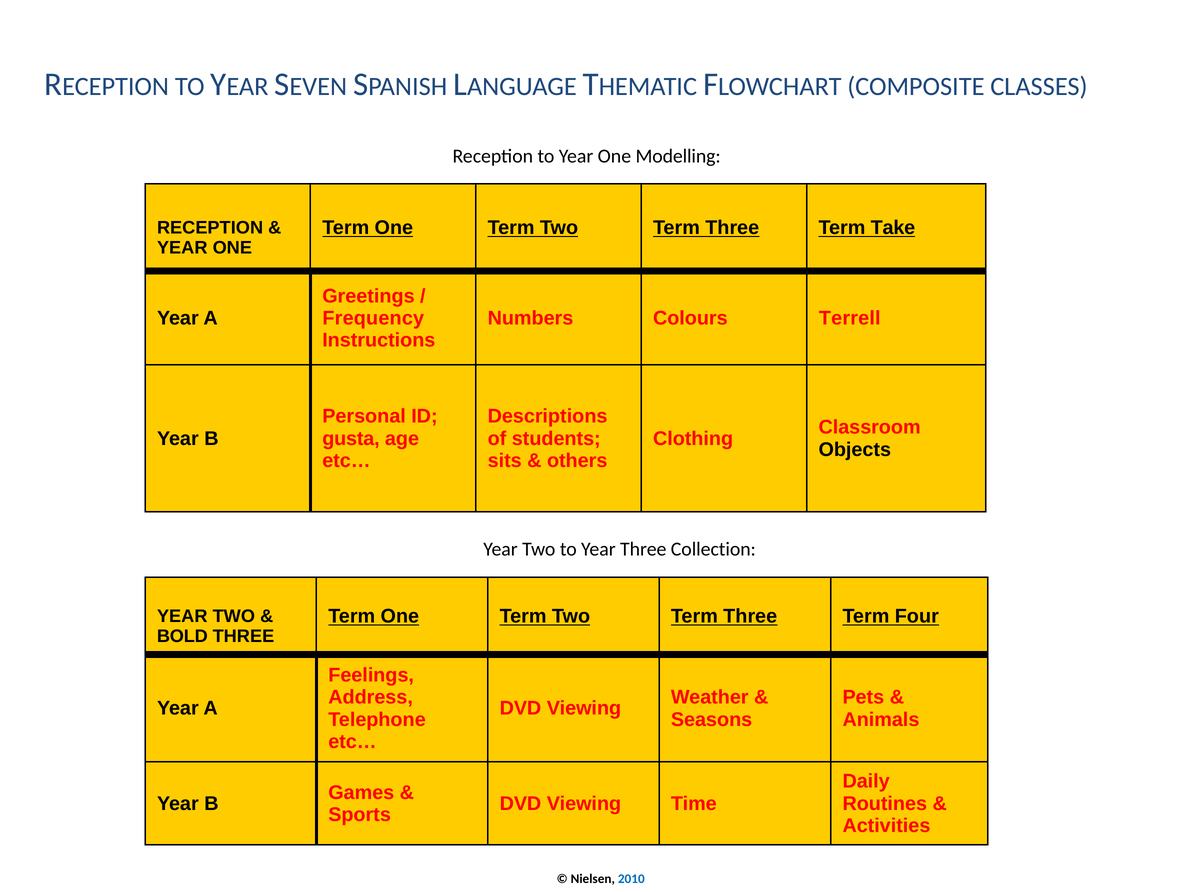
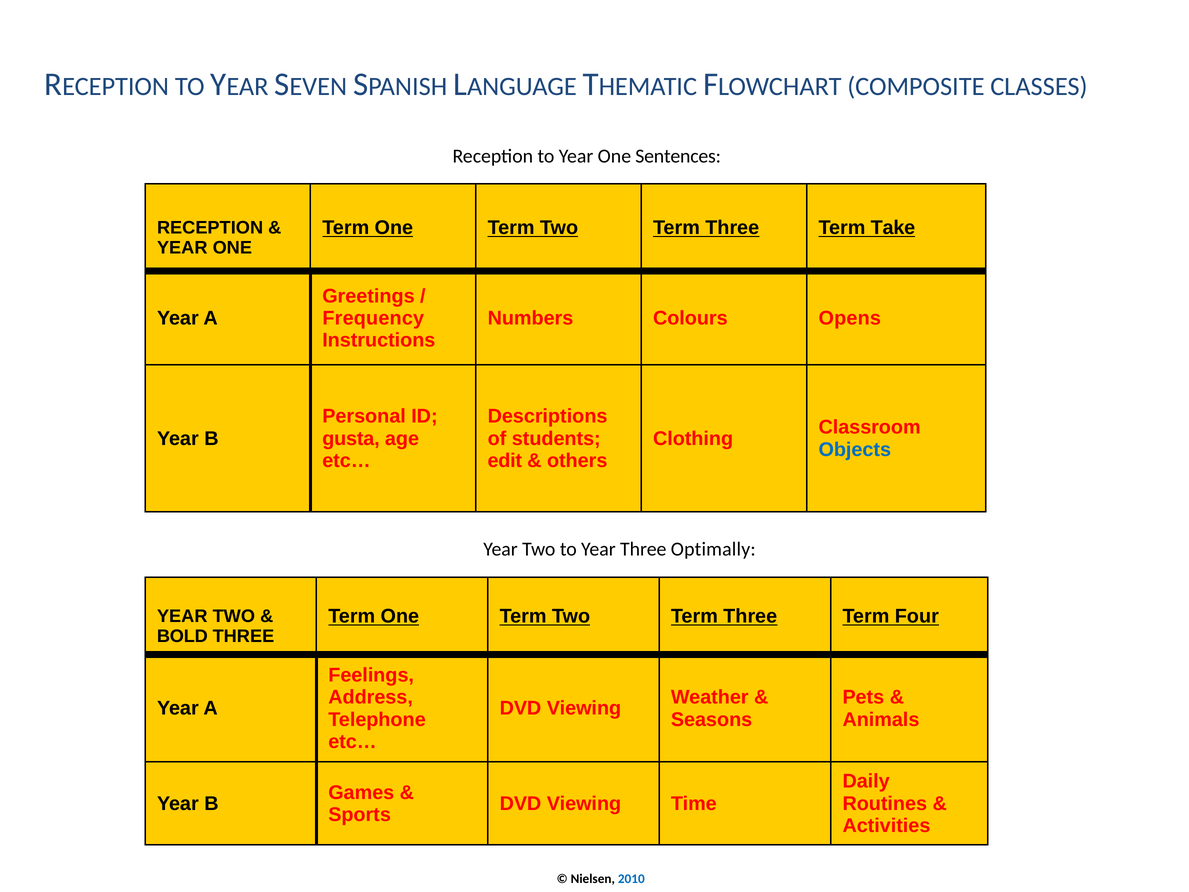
Modelling: Modelling -> Sentences
Terrell: Terrell -> Opens
Objects colour: black -> blue
sits: sits -> edit
Collection: Collection -> Optimally
